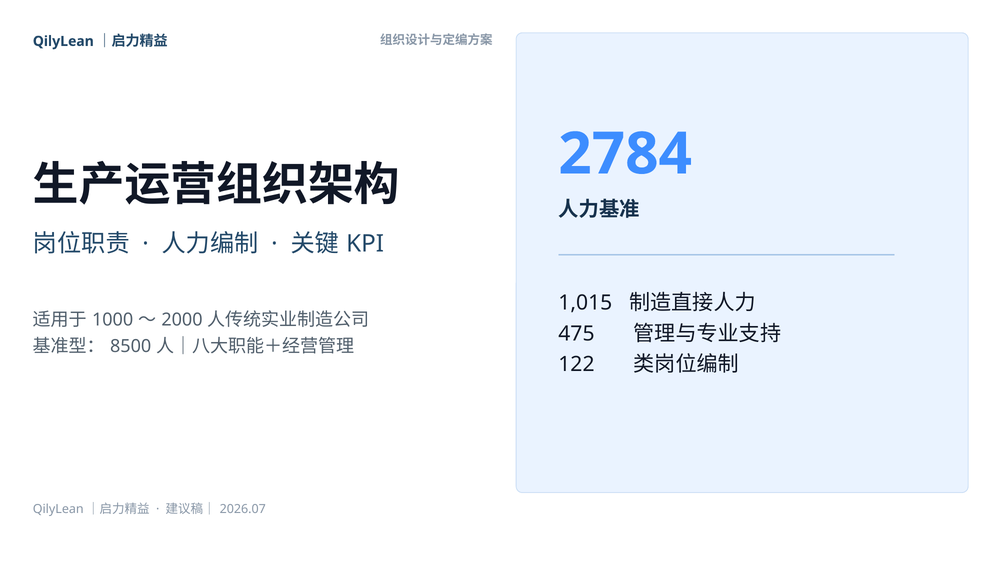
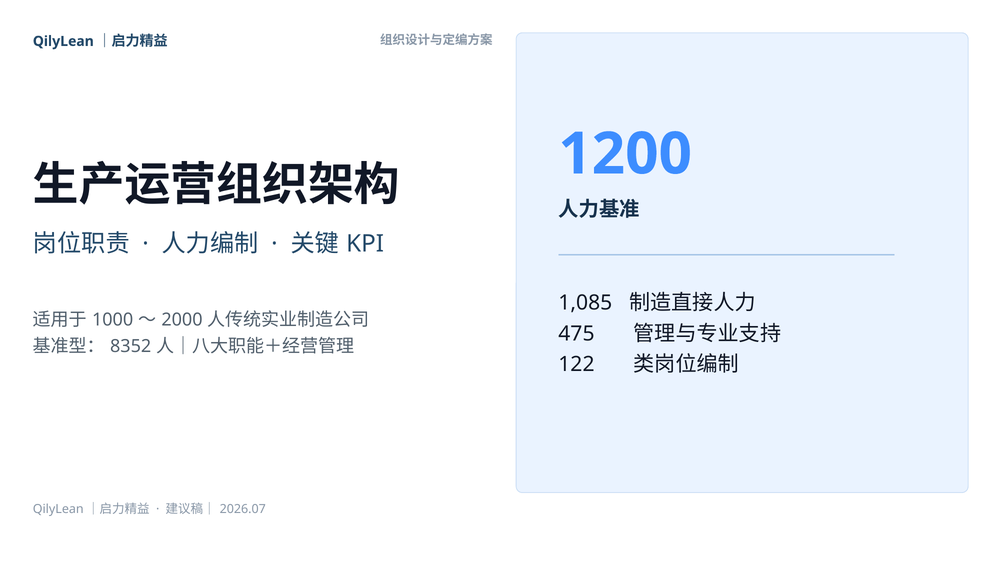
2784: 2784 -> 1200
1,015: 1,015 -> 1,085
8500: 8500 -> 8352
